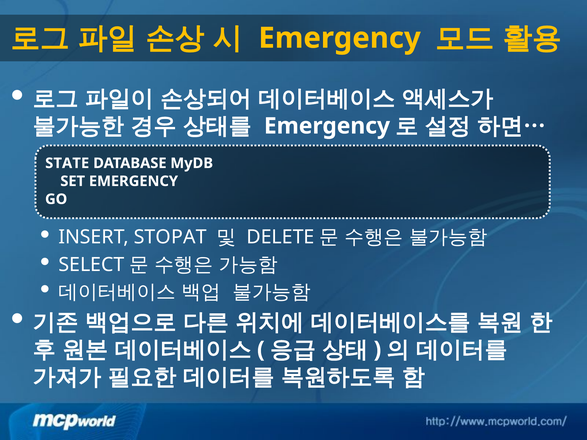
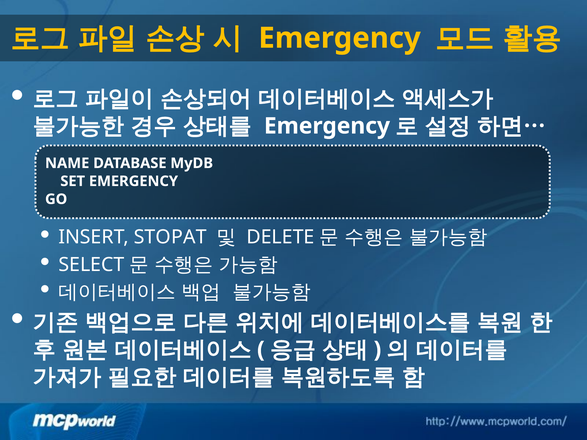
STATE: STATE -> NAME
